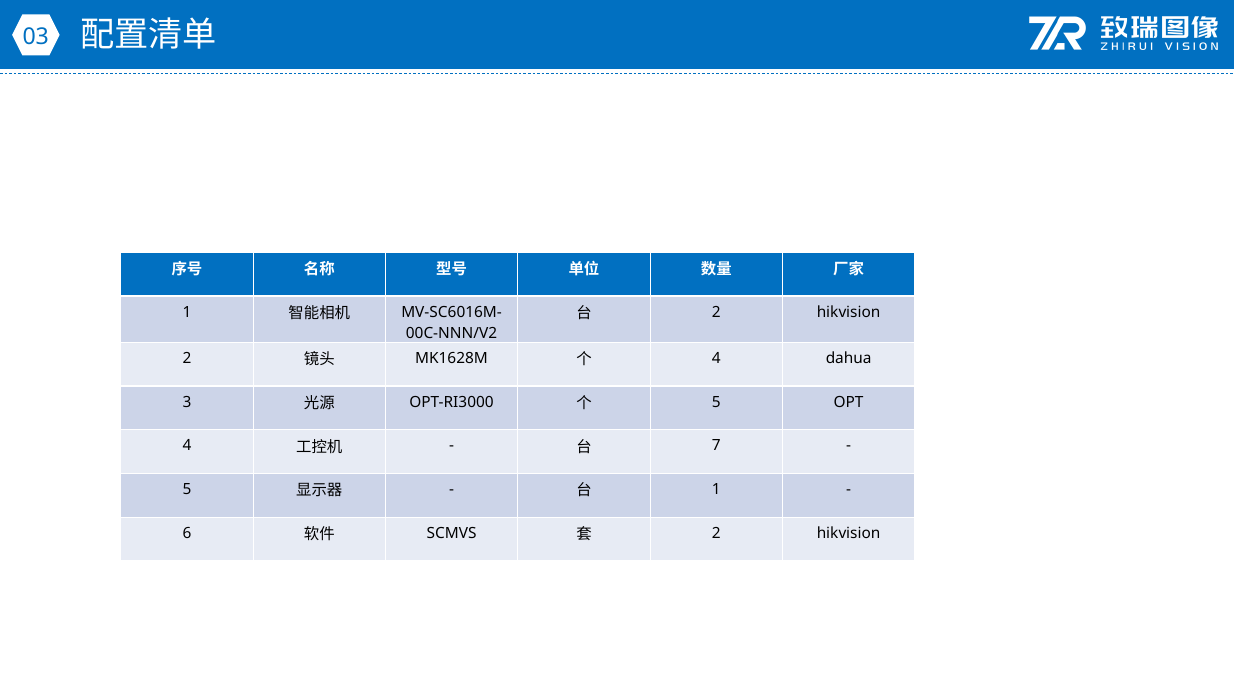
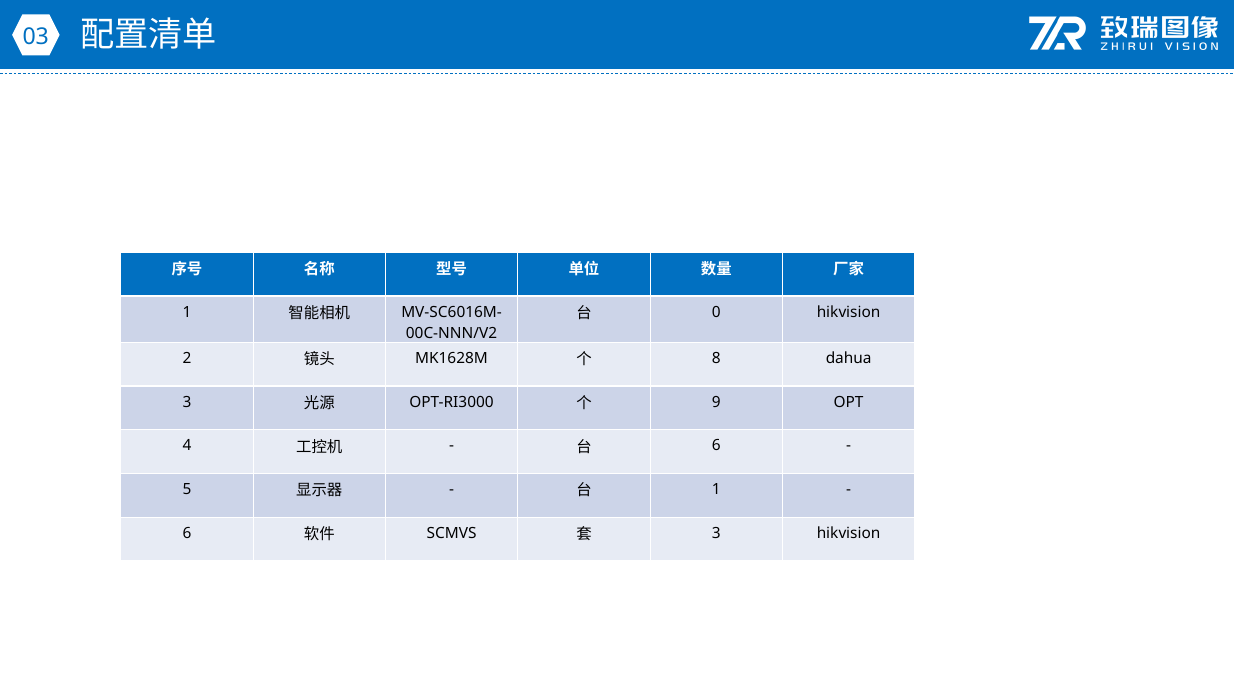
2 at (716, 312): 2 -> 0
4 at (716, 358): 4 -> 8
5 at (716, 402): 5 -> 9
7 at (716, 446): 7 -> 6
2 at (716, 533): 2 -> 3
